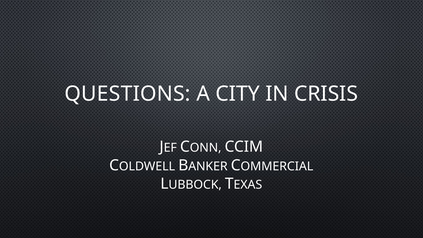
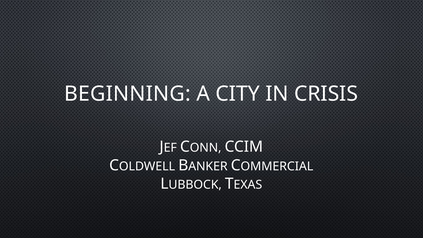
QUESTIONS: QUESTIONS -> BEGINNING
